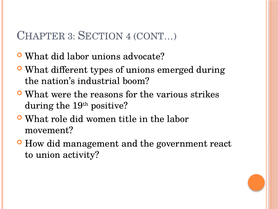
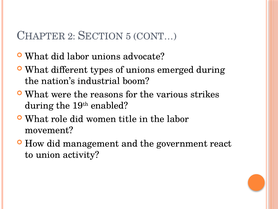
3: 3 -> 2
4: 4 -> 5
positive: positive -> enabled
